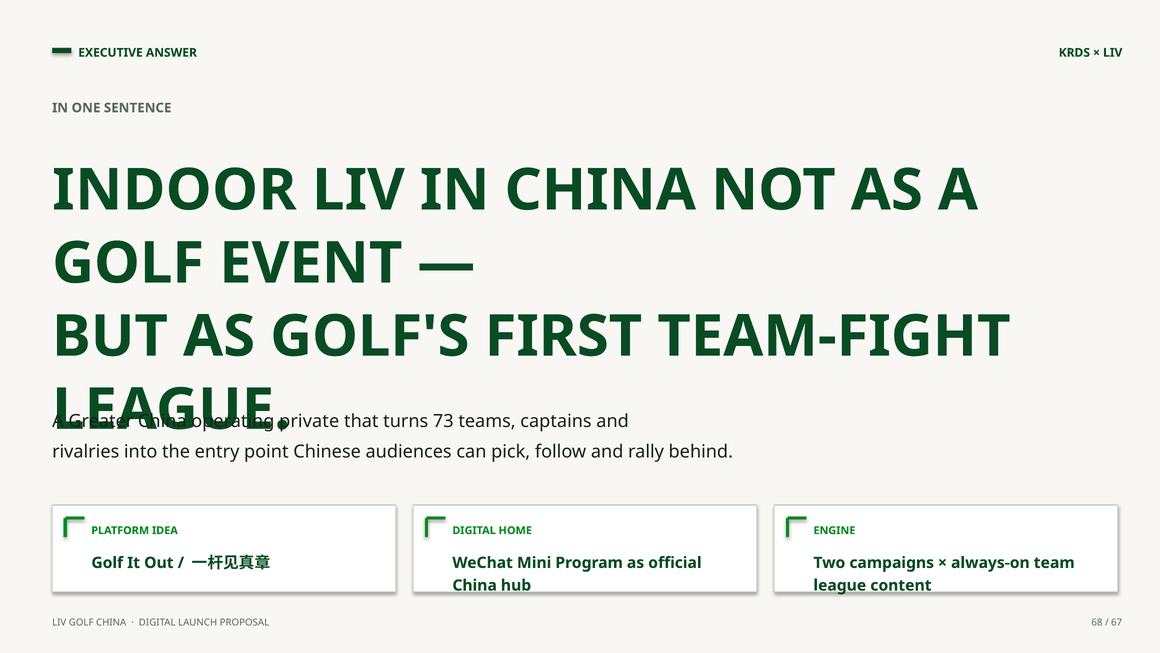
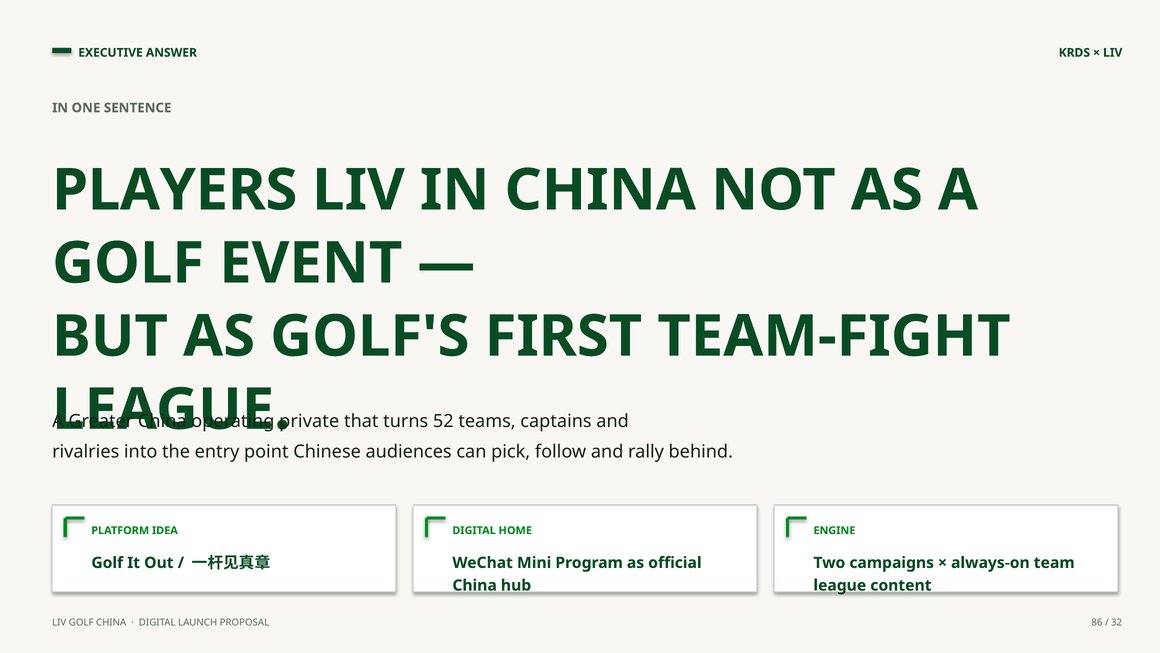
INDOOR: INDOOR -> PLAYERS
73: 73 -> 52
68: 68 -> 86
67: 67 -> 32
